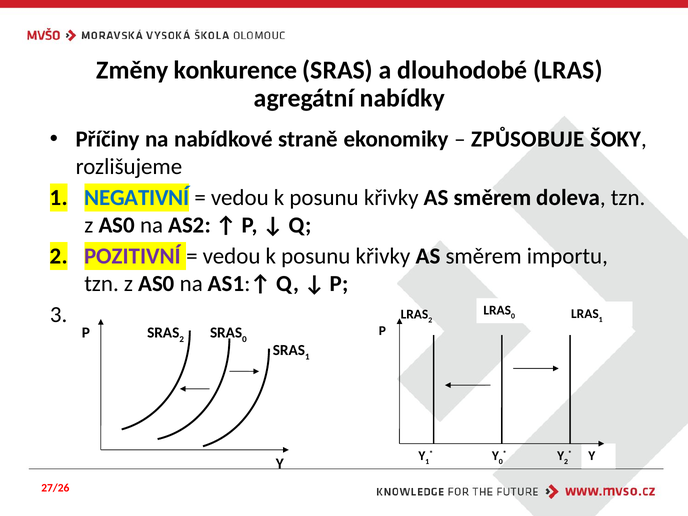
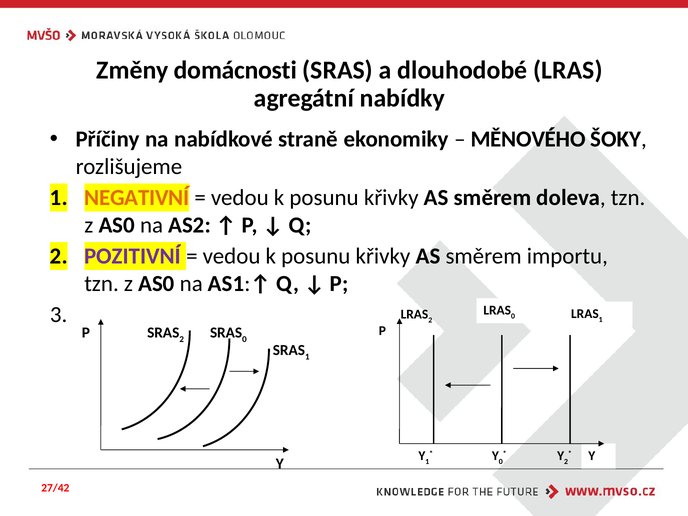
konkurence: konkurence -> domácnosti
ZPŮSOBUJE: ZPŮSOBUJE -> MĚNOVÉHO
NEGATIVNÍ colour: blue -> orange
27/26: 27/26 -> 27/42
